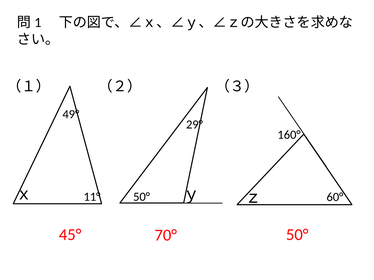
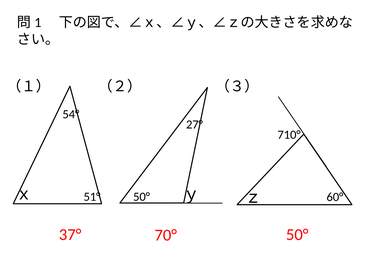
49°: 49° -> 54°
29°: 29° -> 27°
160°: 160° -> 710°
11°: 11° -> 51°
45°: 45° -> 37°
